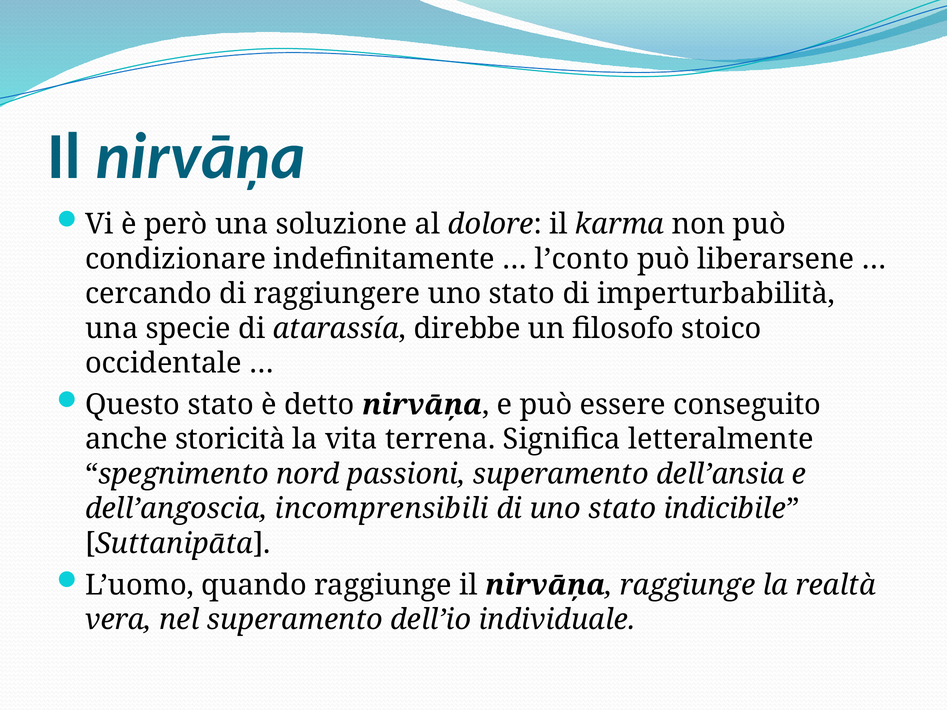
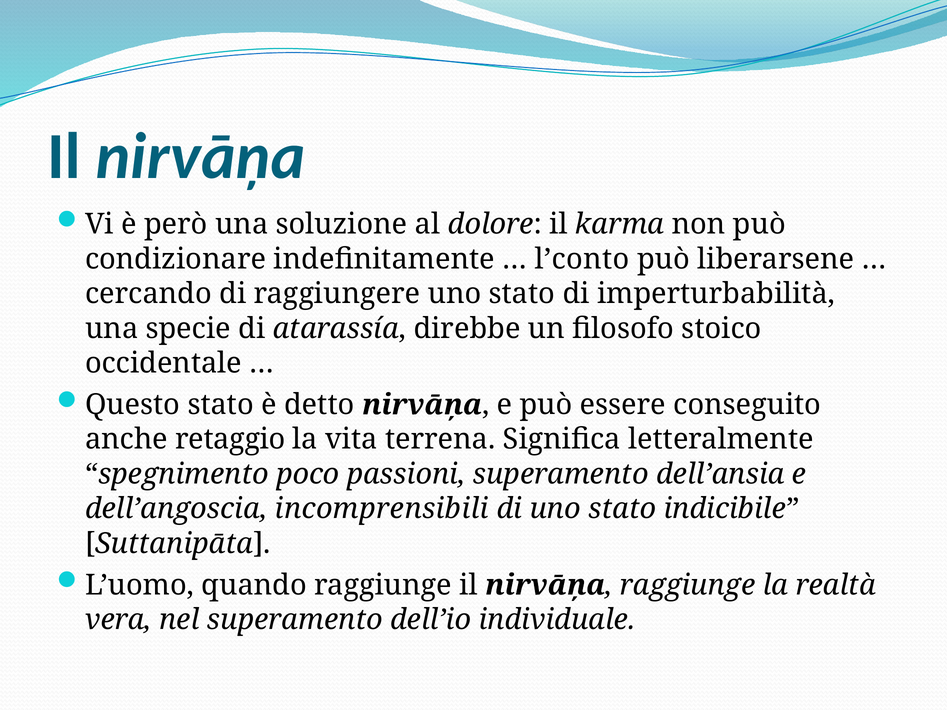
storicità: storicità -> retaggio
nord: nord -> poco
